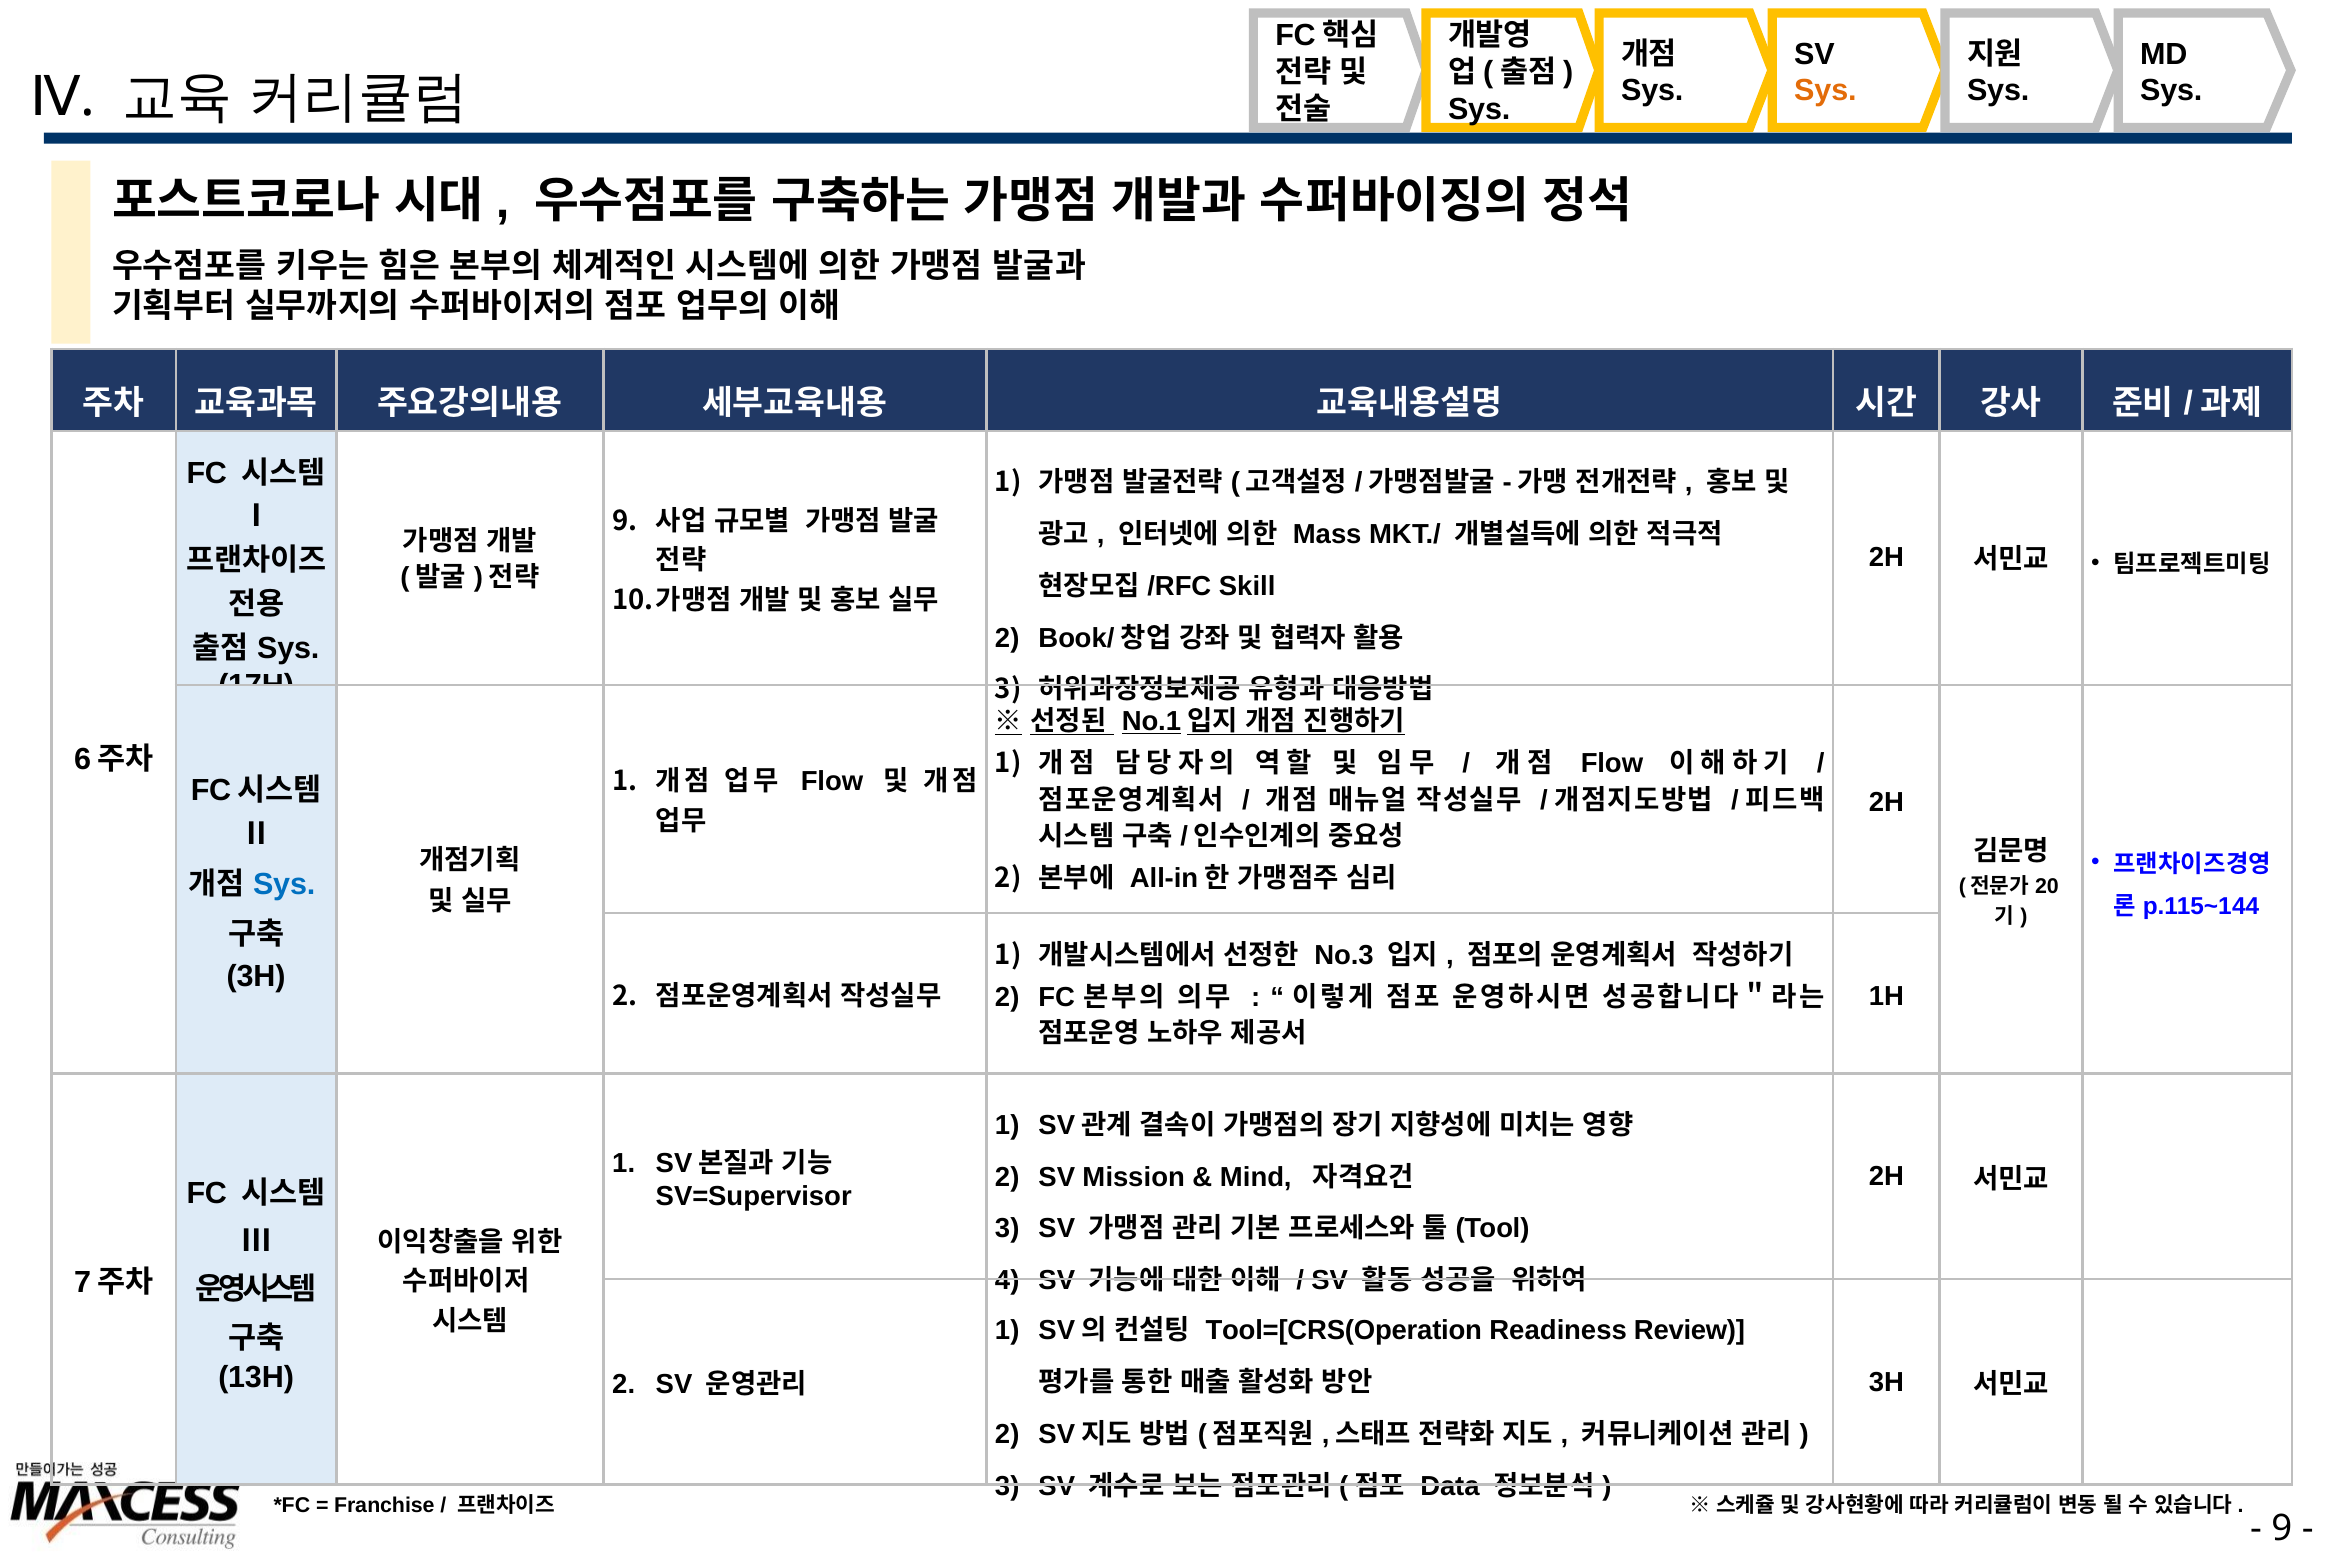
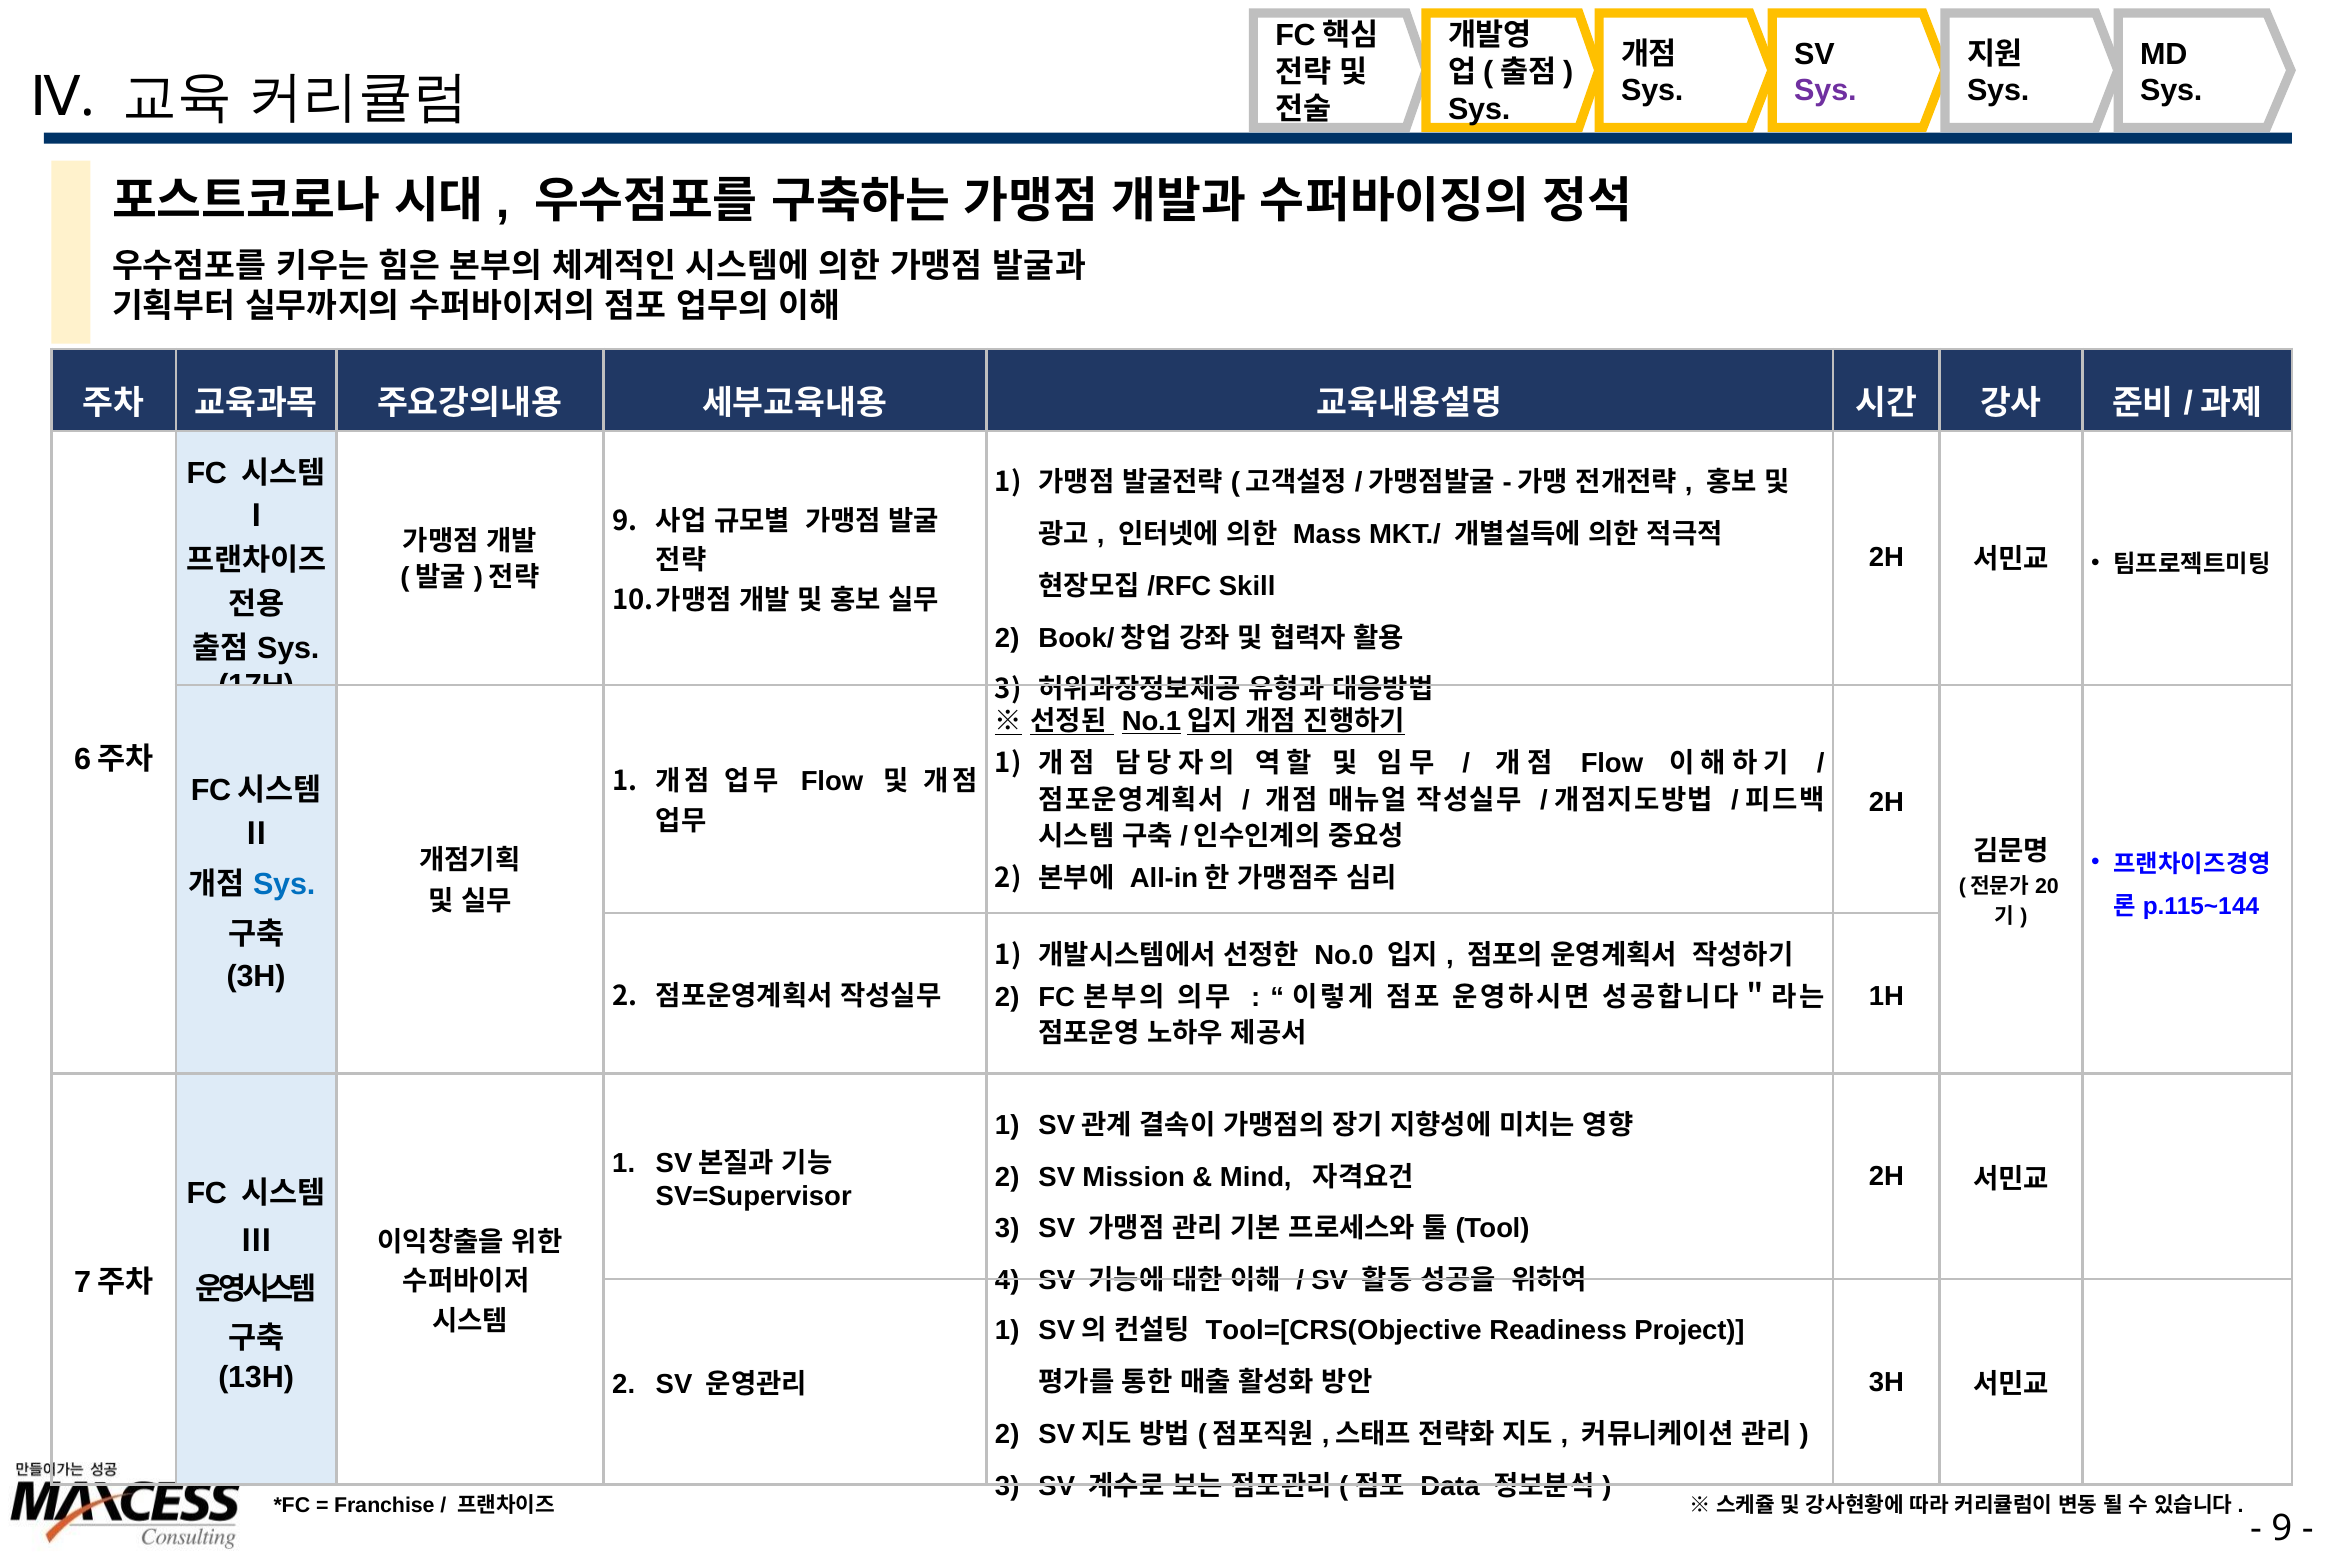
Sys at (1825, 91) colour: orange -> purple
No.3: No.3 -> No.0
Tool=[CRS(Operation: Tool=[CRS(Operation -> Tool=[CRS(Objective
Review: Review -> Project
